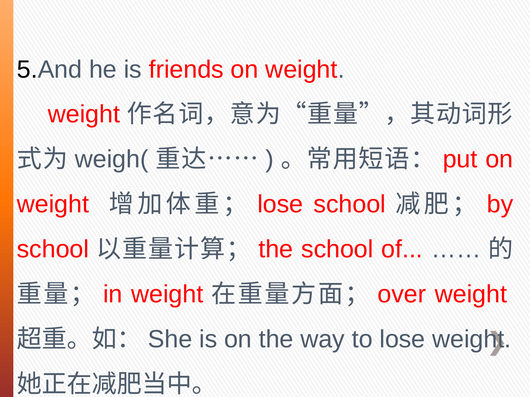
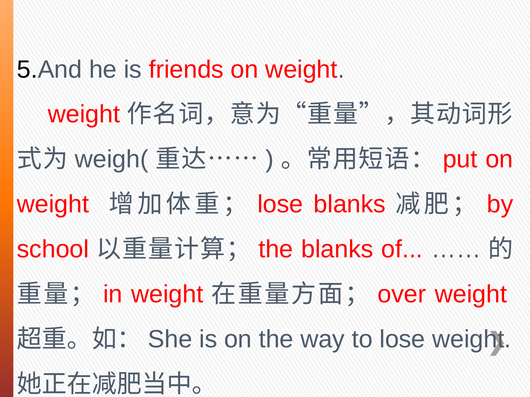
lose school: school -> blanks
the school: school -> blanks
